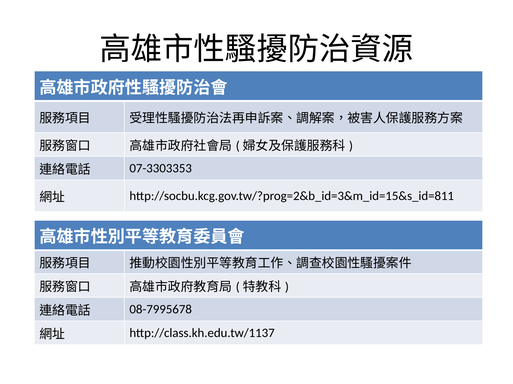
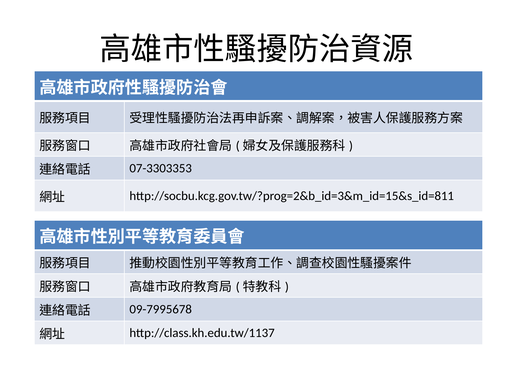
08-7995678: 08-7995678 -> 09-7995678
